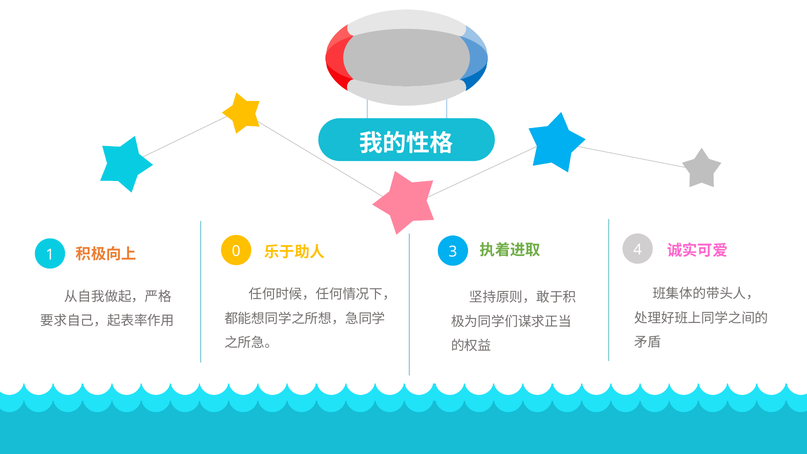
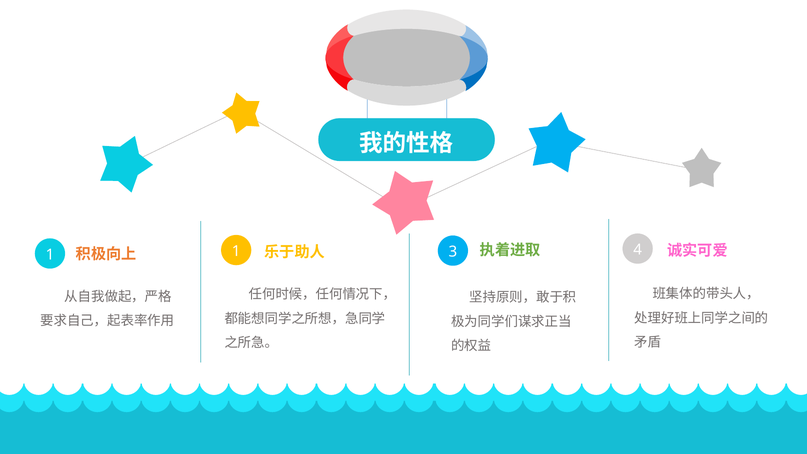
1 0: 0 -> 1
